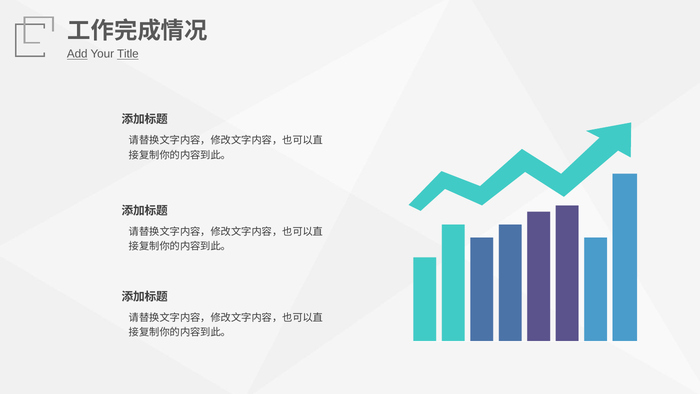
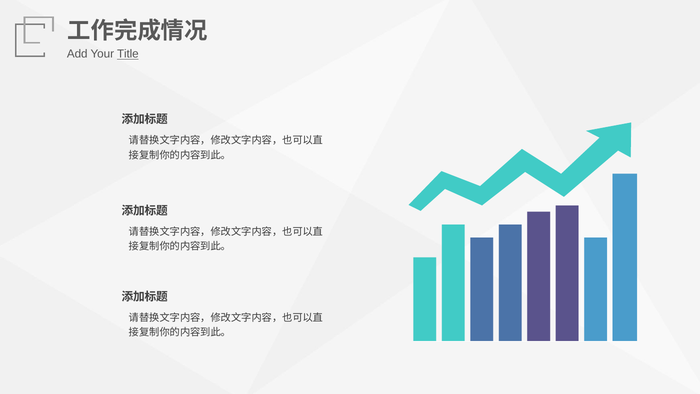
Add underline: present -> none
